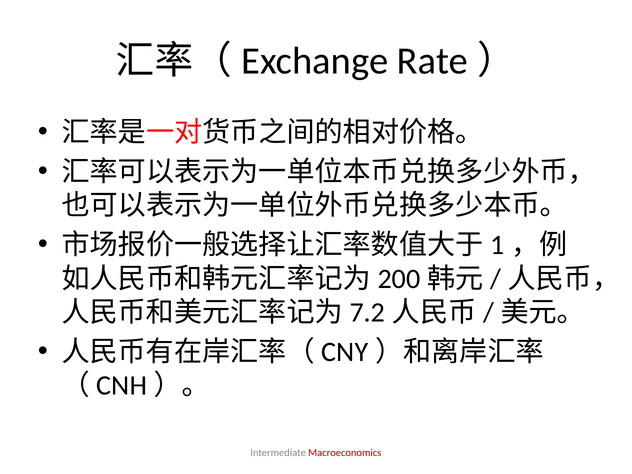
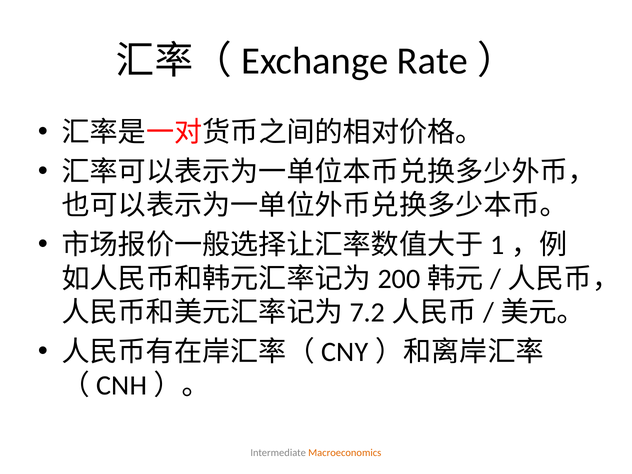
Macroeconomics colour: red -> orange
